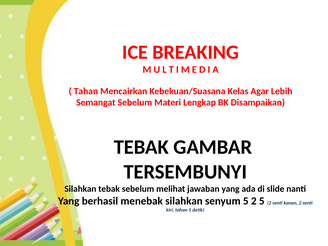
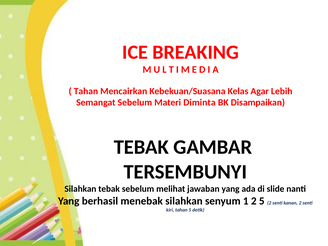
Lengkap: Lengkap -> Diminta
senyum 5: 5 -> 1
